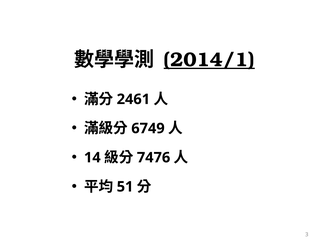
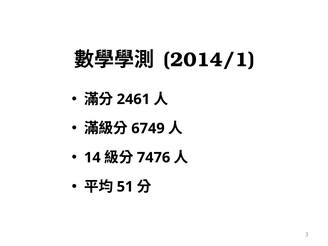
2014/1 underline: present -> none
